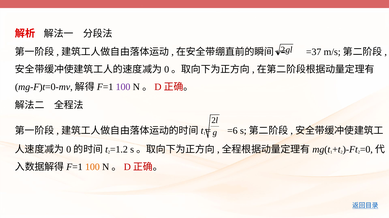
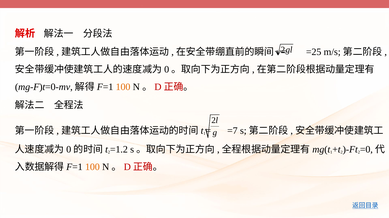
=37: =37 -> =25
100 at (123, 87) colour: purple -> orange
=6: =6 -> =7
